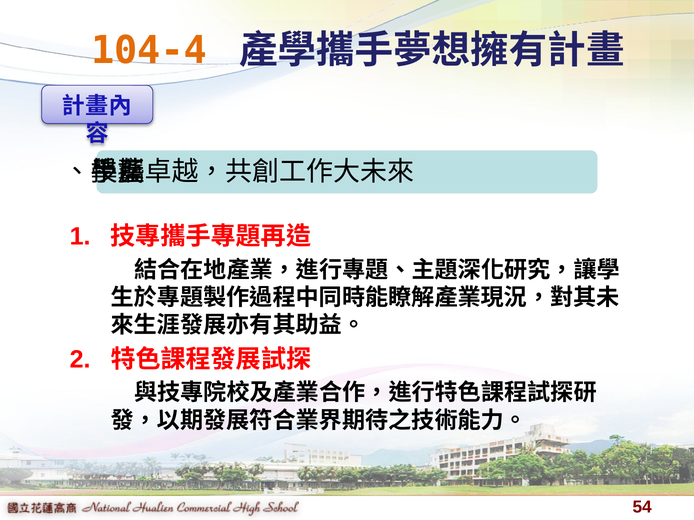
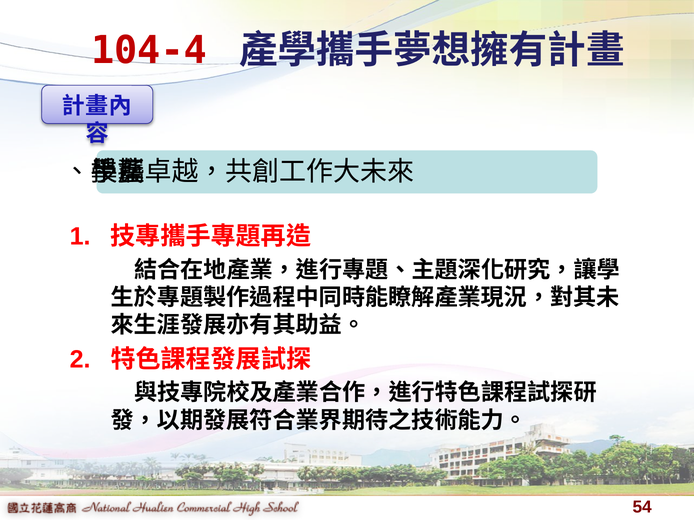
104-4 colour: orange -> red
